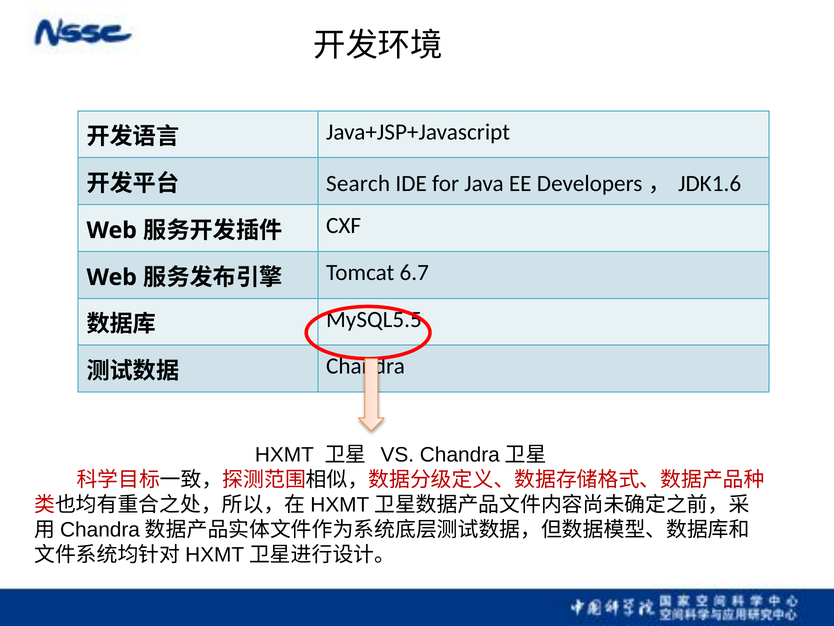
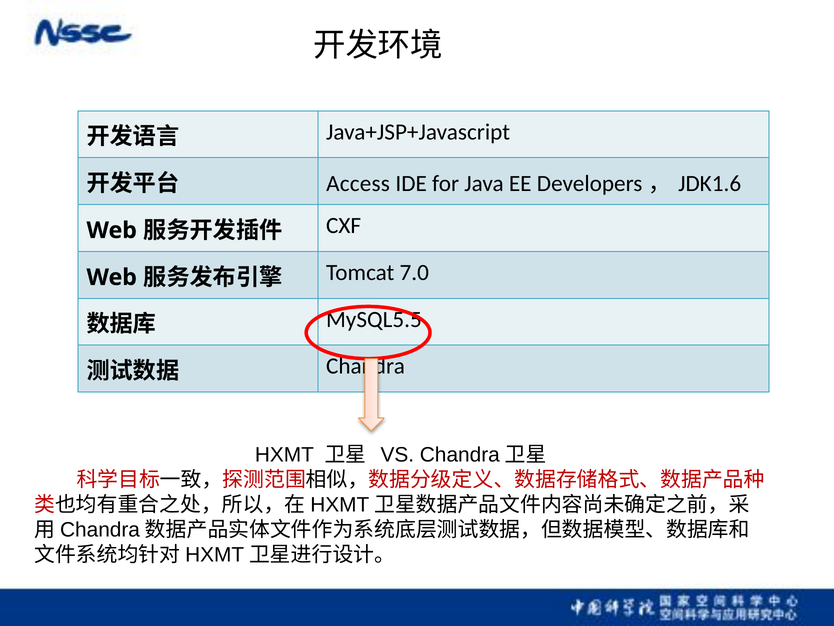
Search: Search -> Access
6.7: 6.7 -> 7.0
